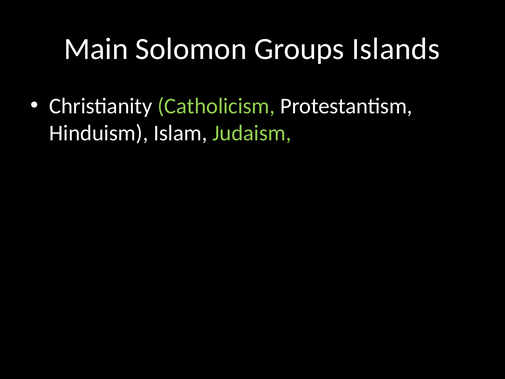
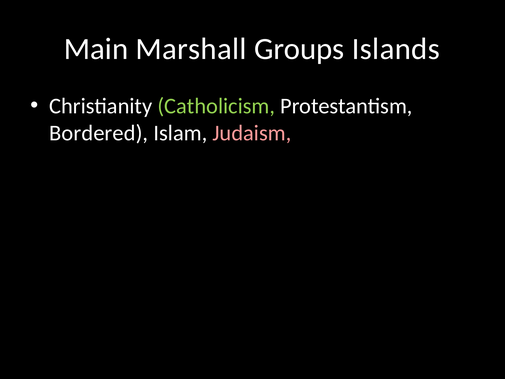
Solomon: Solomon -> Marshall
Hinduism: Hinduism -> Bordered
Judaism colour: light green -> pink
